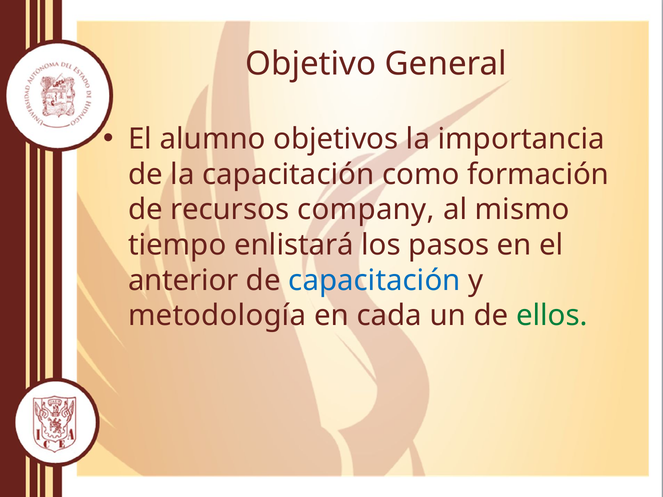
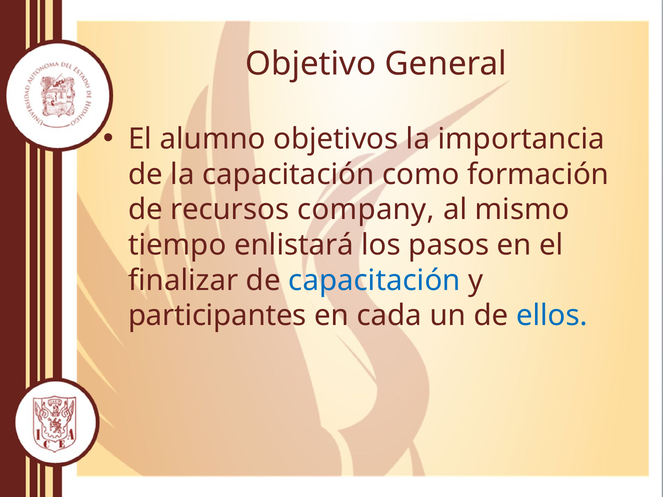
anterior: anterior -> finalizar
metodología: metodología -> participantes
ellos colour: green -> blue
